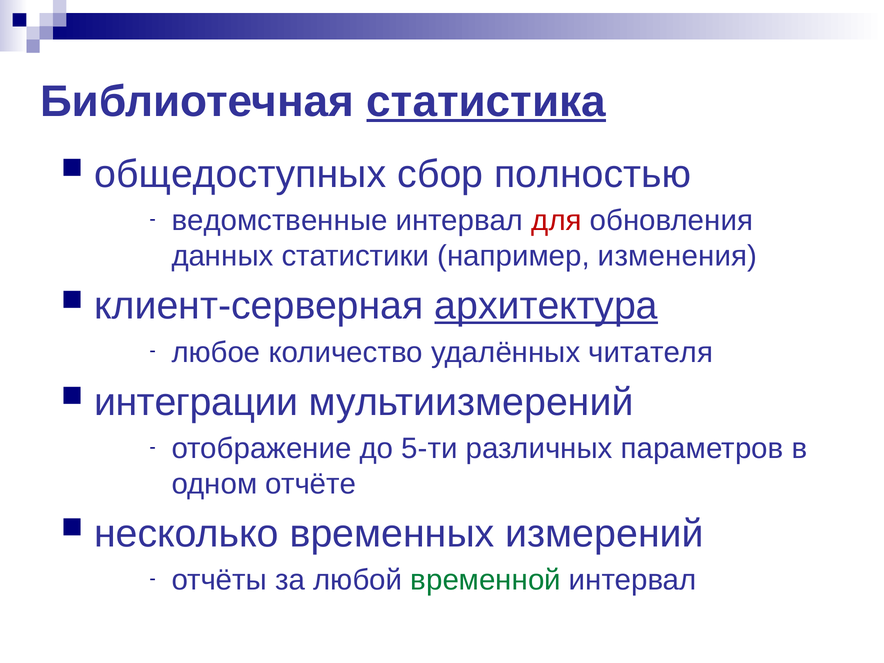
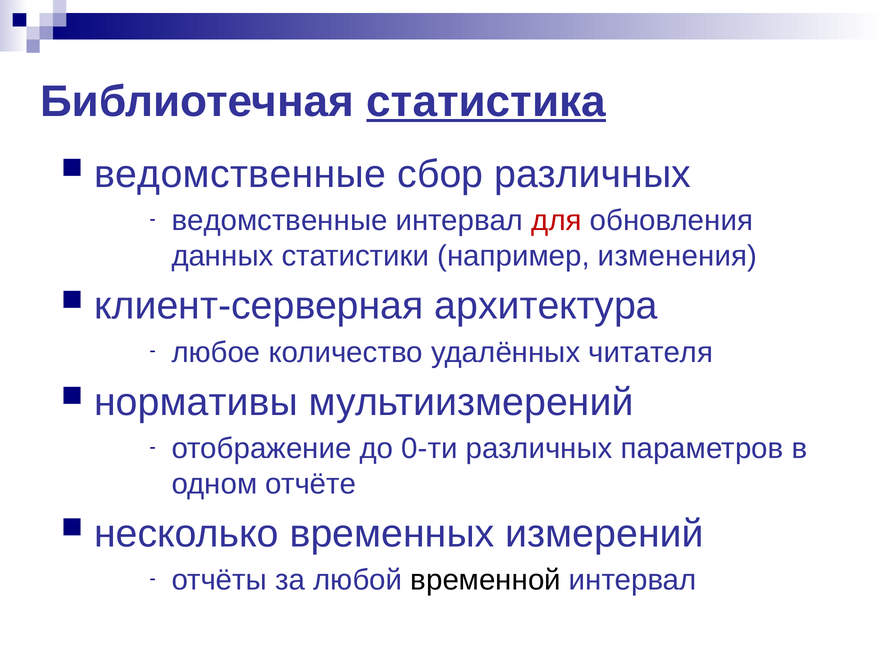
общедоступных at (240, 174): общедоступных -> ведомственные
сбор полностью: полностью -> различных
архитектура underline: present -> none
интеграции: интеграции -> нормативы
5-ти: 5-ти -> 0-ти
временной colour: green -> black
